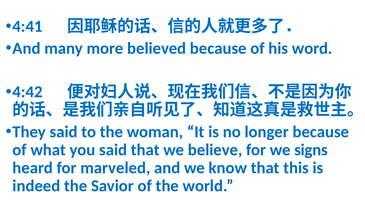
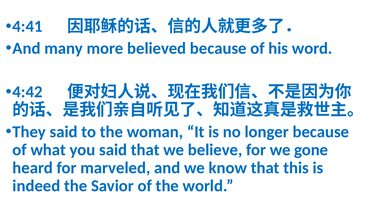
signs: signs -> gone
